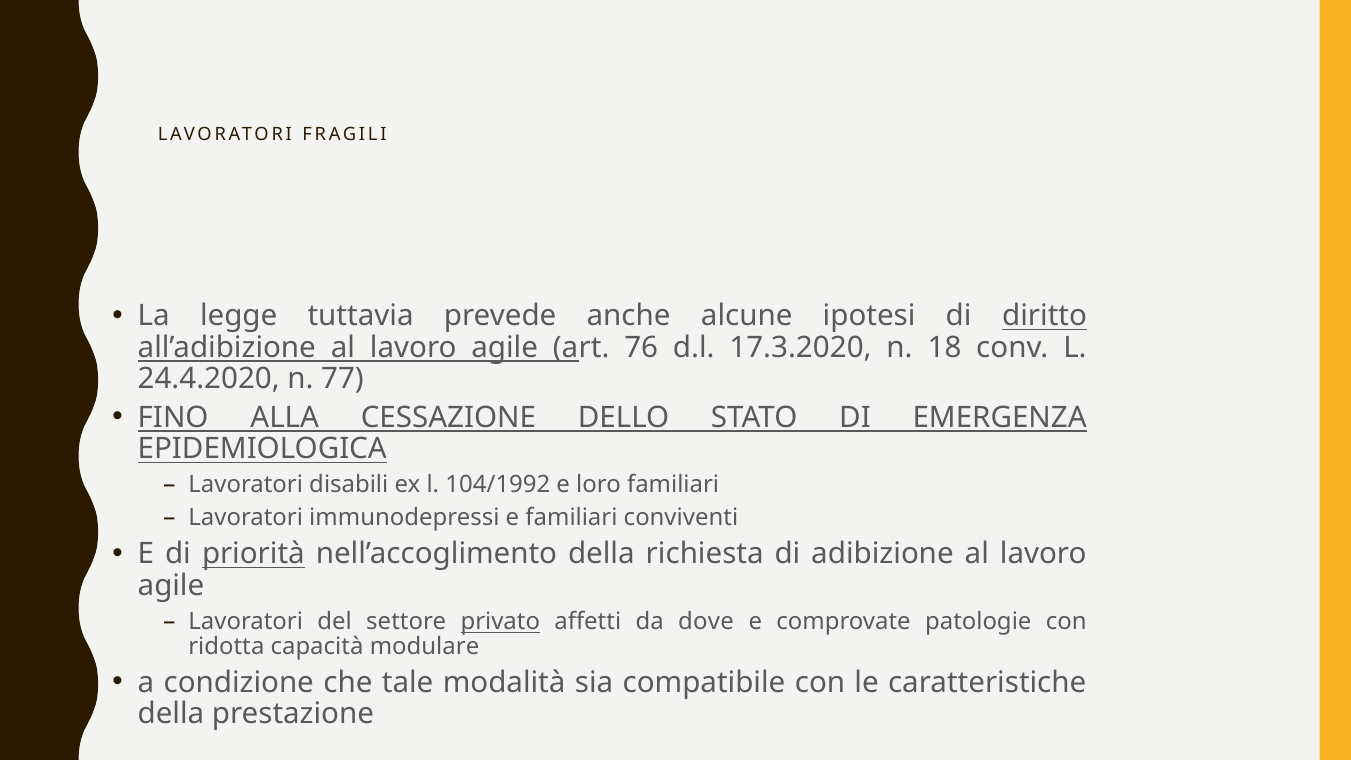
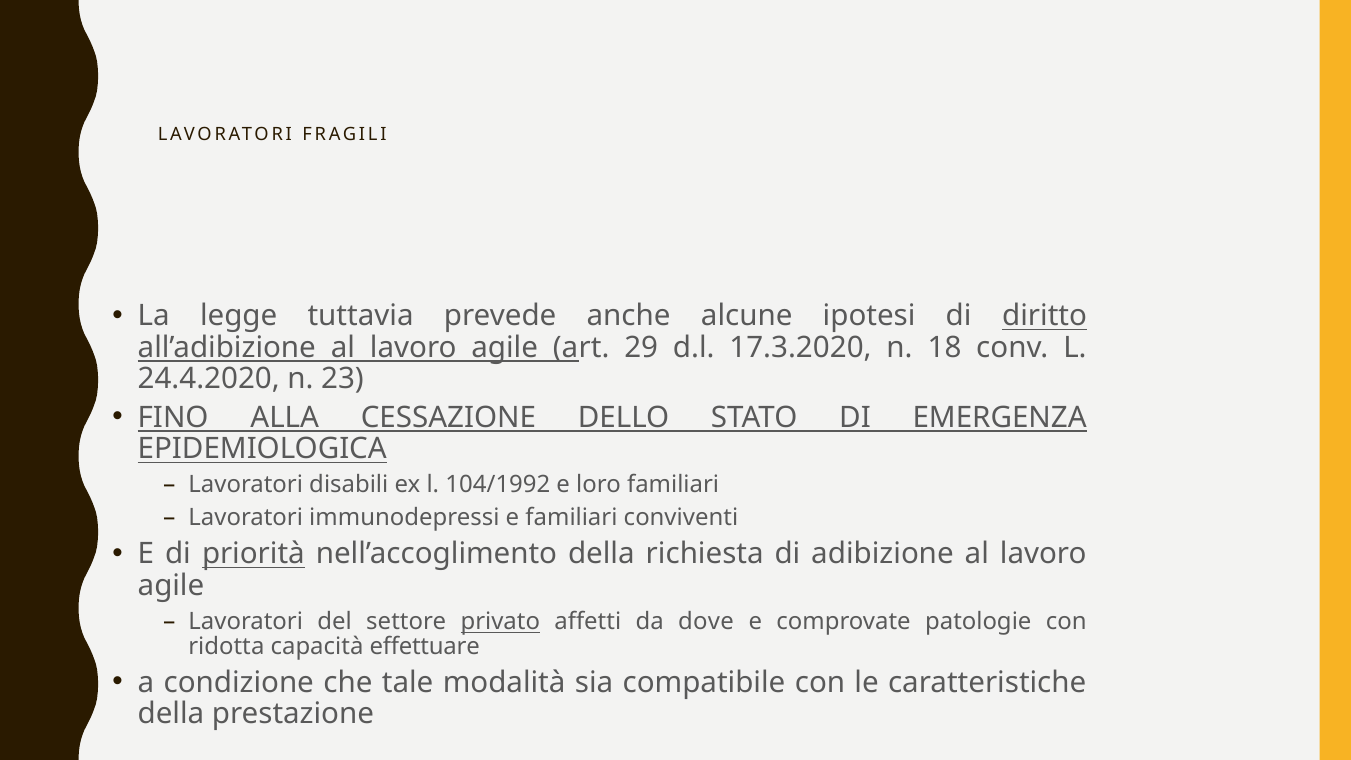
76: 76 -> 29
77: 77 -> 23
modulare: modulare -> effettuare
